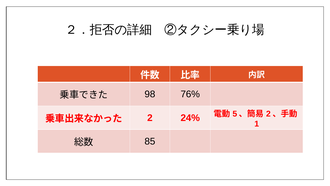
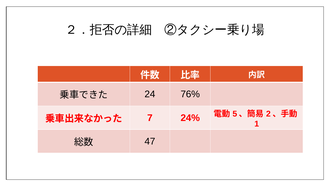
98: 98 -> 24
2: 2 -> 7
85: 85 -> 47
